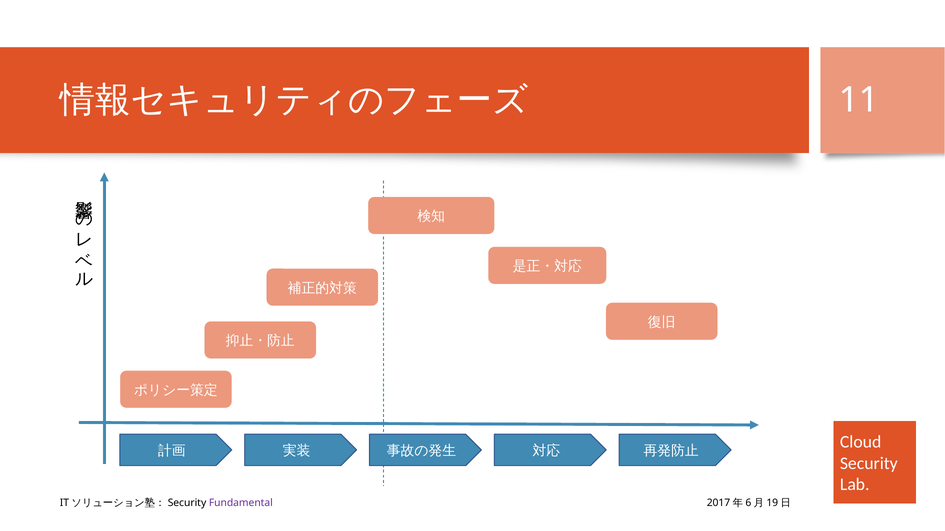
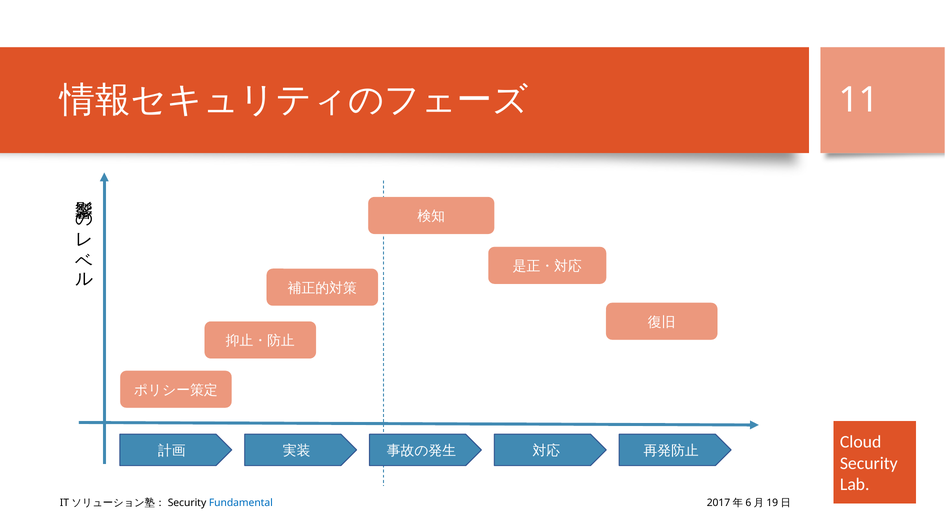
Fundamental colour: purple -> blue
